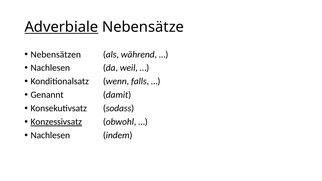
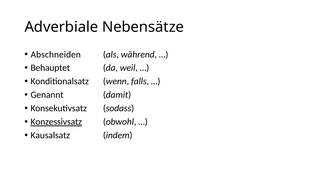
Adverbiale underline: present -> none
Nebensätzen: Nebensätzen -> Abschneiden
Nachlesen at (50, 68): Nachlesen -> Behauptet
Nachlesen at (50, 135): Nachlesen -> Kausalsatz
